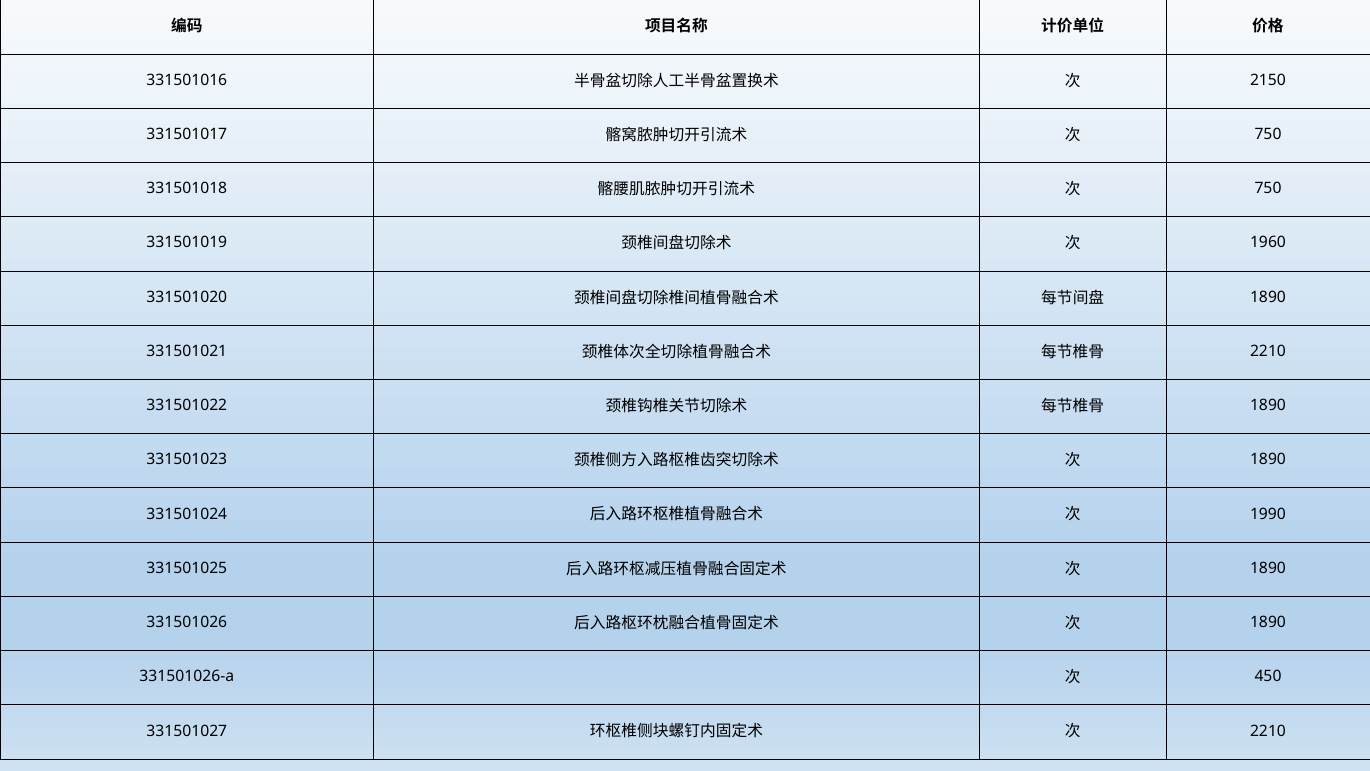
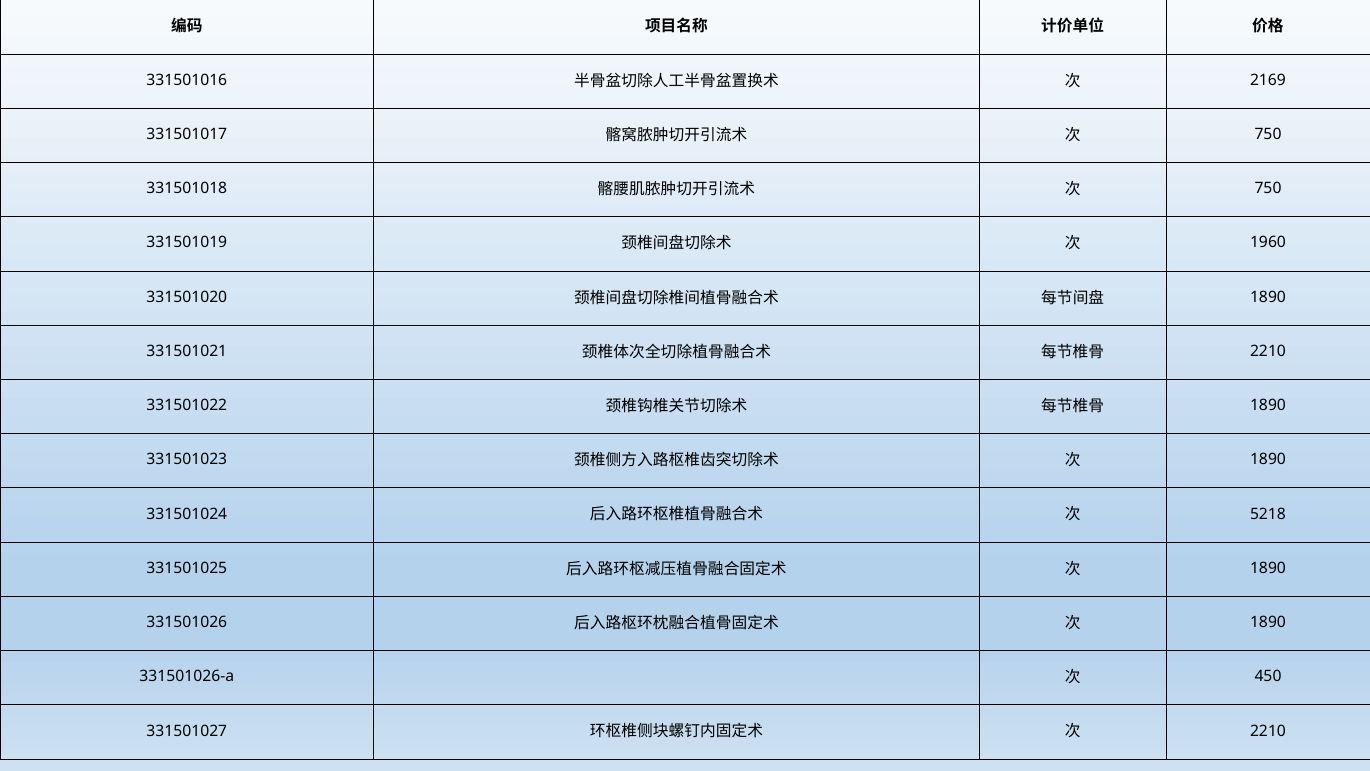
2150: 2150 -> 2169
1990: 1990 -> 5218
